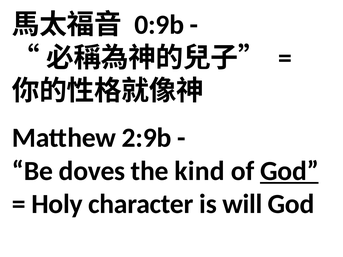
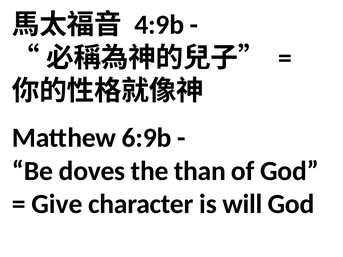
0:9b: 0:9b -> 4:9b
2:9b: 2:9b -> 6:9b
kind: kind -> than
God at (289, 171) underline: present -> none
Holy: Holy -> Give
